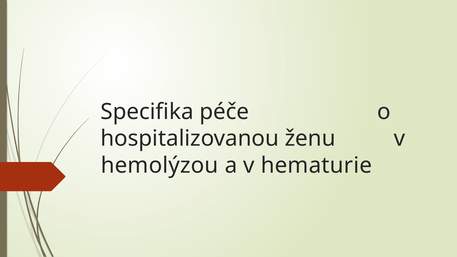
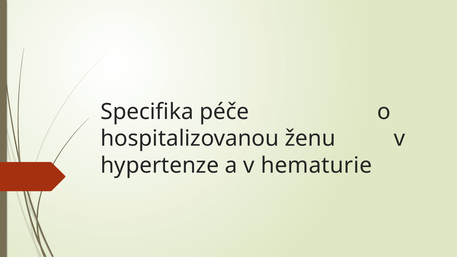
hemolýzou: hemolýzou -> hypertenze
